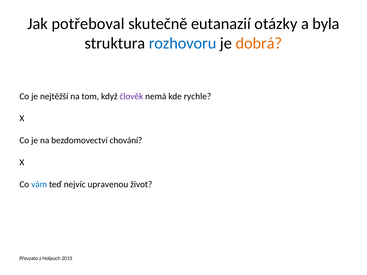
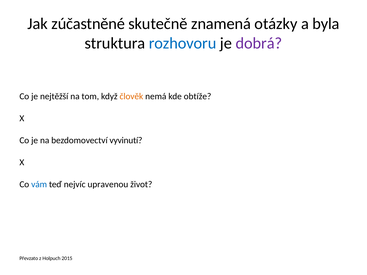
potřeboval: potřeboval -> zúčastněné
eutanazií: eutanazií -> znamená
dobrá colour: orange -> purple
člověk colour: purple -> orange
rychle: rychle -> obtíže
chování: chování -> vyvinutí
